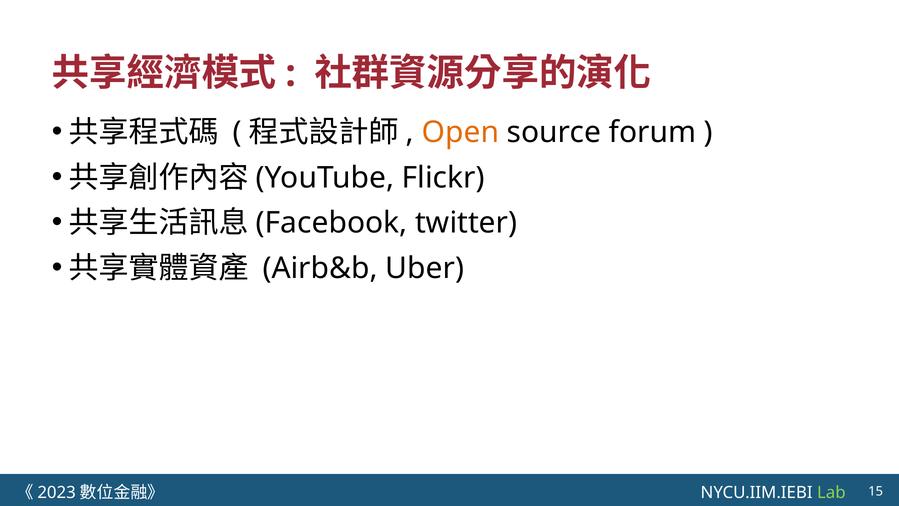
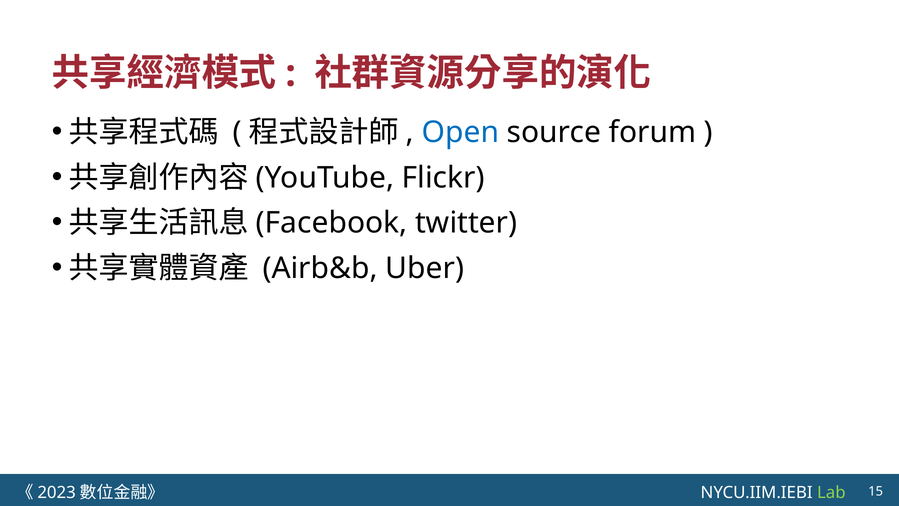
Open colour: orange -> blue
